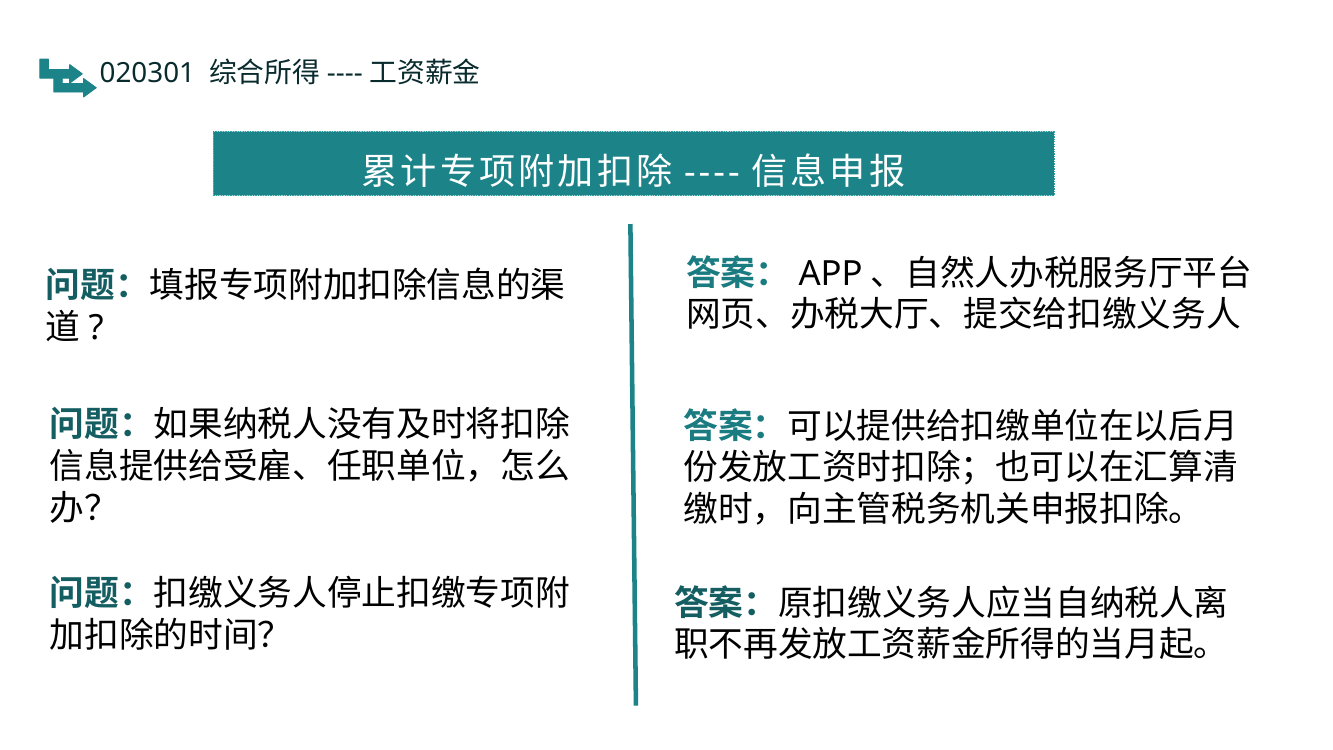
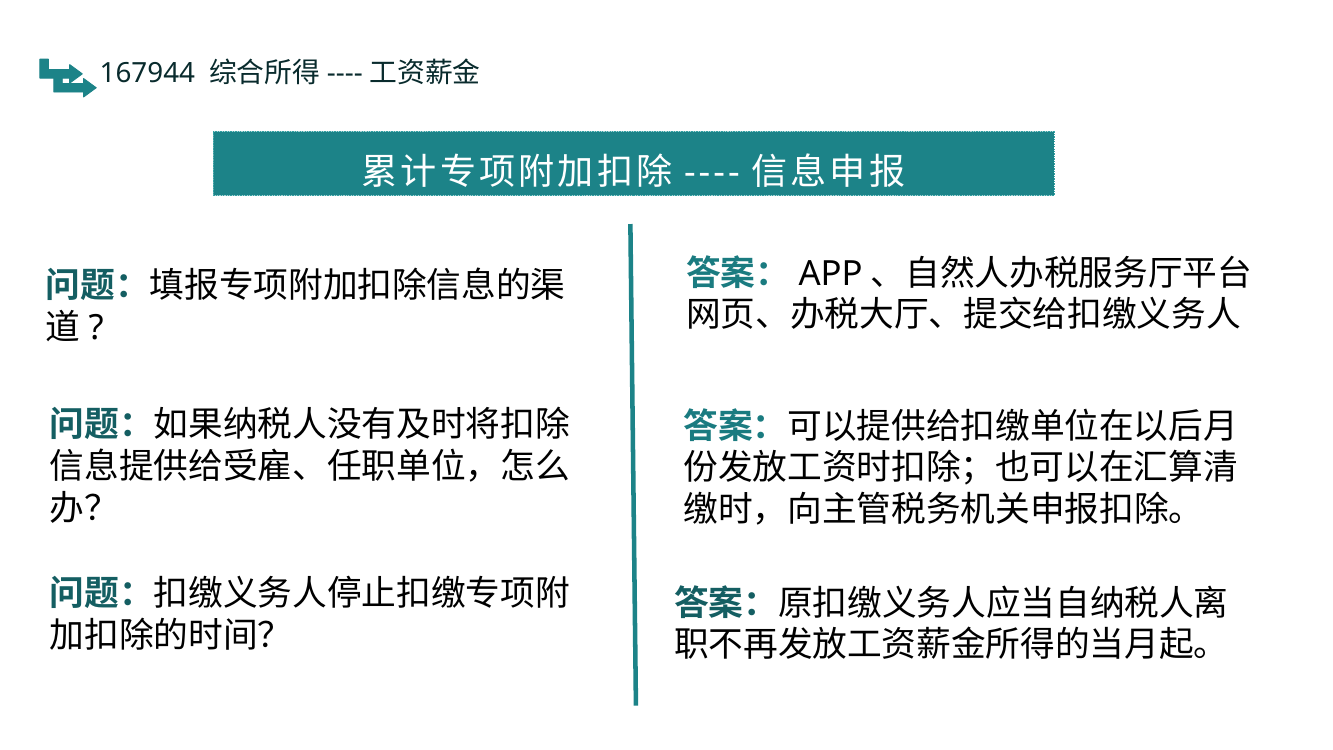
020301: 020301 -> 167944
